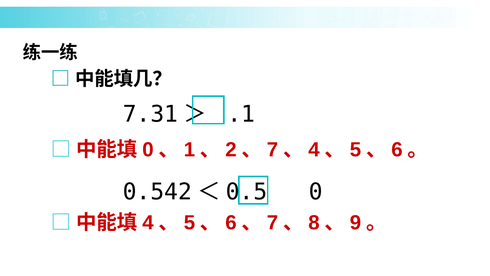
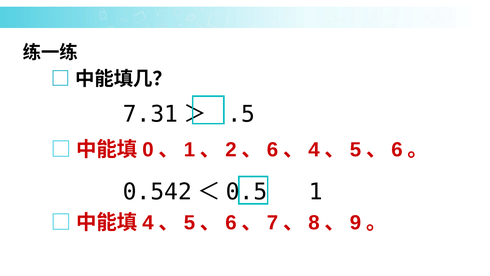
.1: .1 -> .5
7 at (272, 150): 7 -> 6
0 at (316, 191): 0 -> 1
